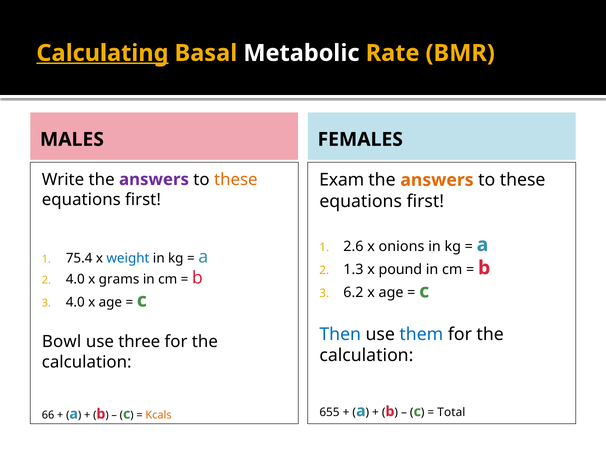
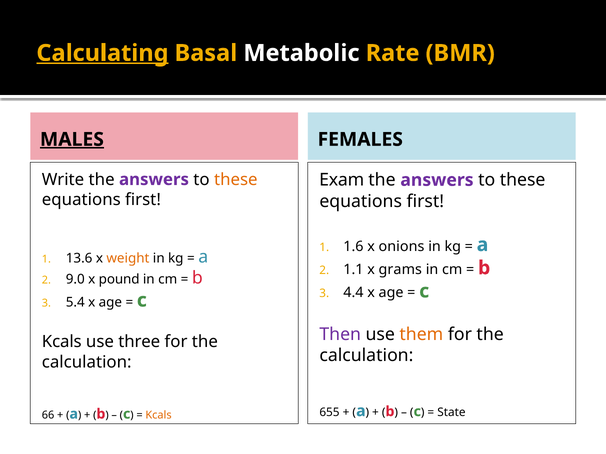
MALES underline: none -> present
answers at (437, 180) colour: orange -> purple
2.6: 2.6 -> 1.6
75.4: 75.4 -> 13.6
weight colour: blue -> orange
1.3: 1.3 -> 1.1
pound: pound -> grams
4.0 at (75, 280): 4.0 -> 9.0
grams: grams -> pound
6.2: 6.2 -> 4.4
4.0 at (75, 302): 4.0 -> 5.4
Then colour: blue -> purple
them colour: blue -> orange
Bowl at (62, 342): Bowl -> Kcals
Total: Total -> State
